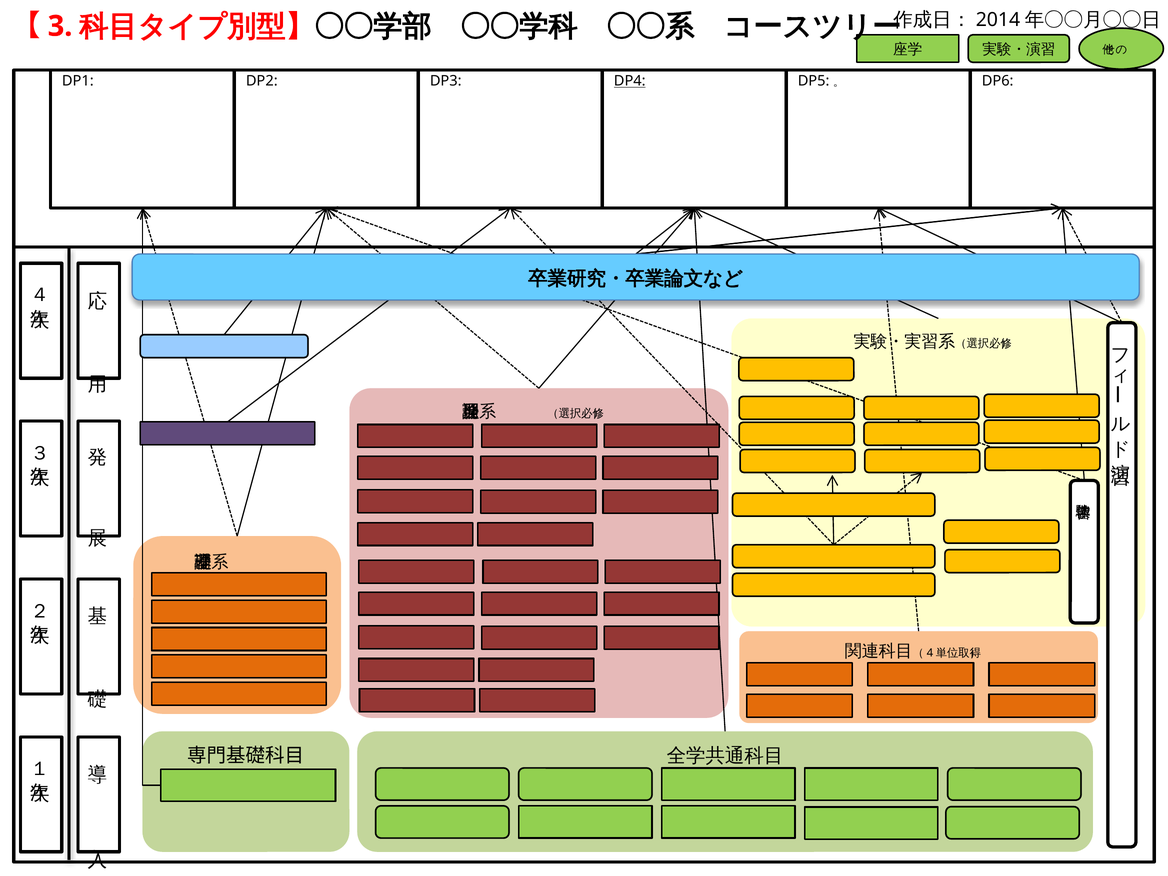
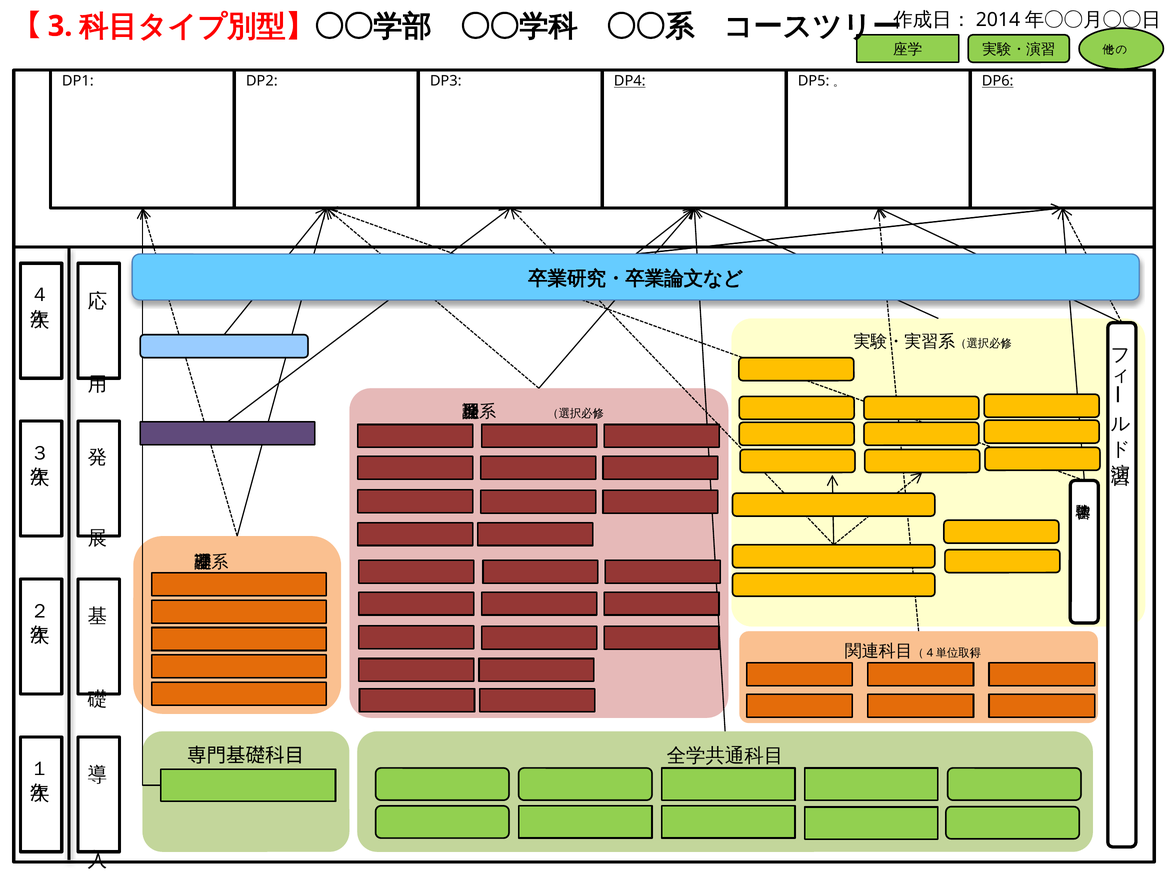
DP6 underline: none -> present
